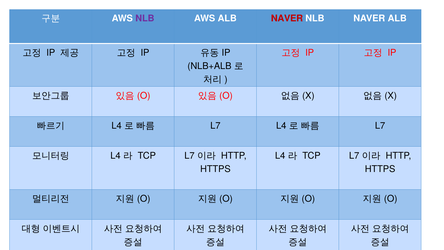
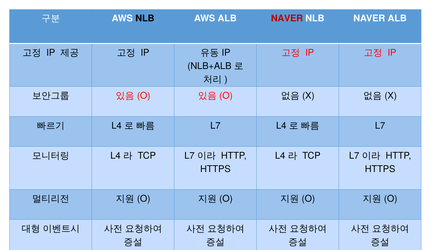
NLB at (145, 19) colour: purple -> black
